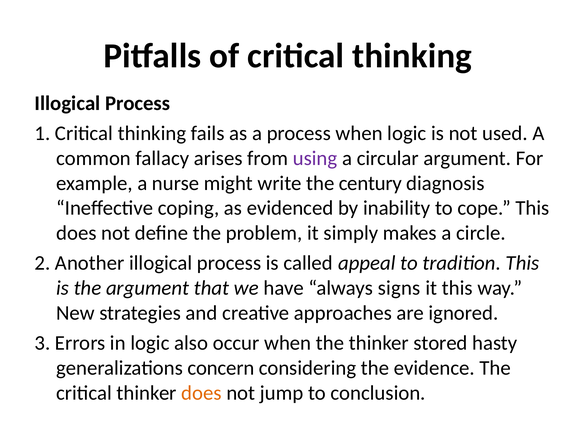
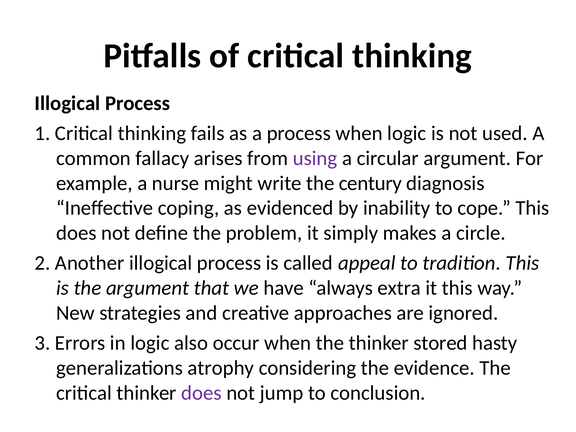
signs: signs -> extra
concern: concern -> atrophy
does at (201, 393) colour: orange -> purple
